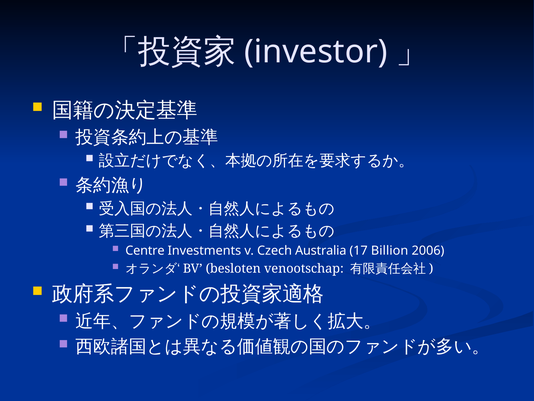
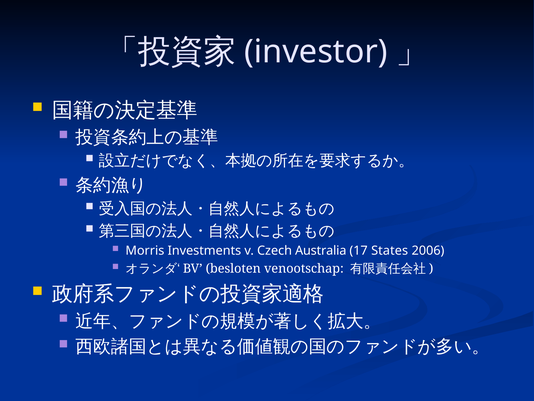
Centre: Centre -> Morris
Billion: Billion -> States
